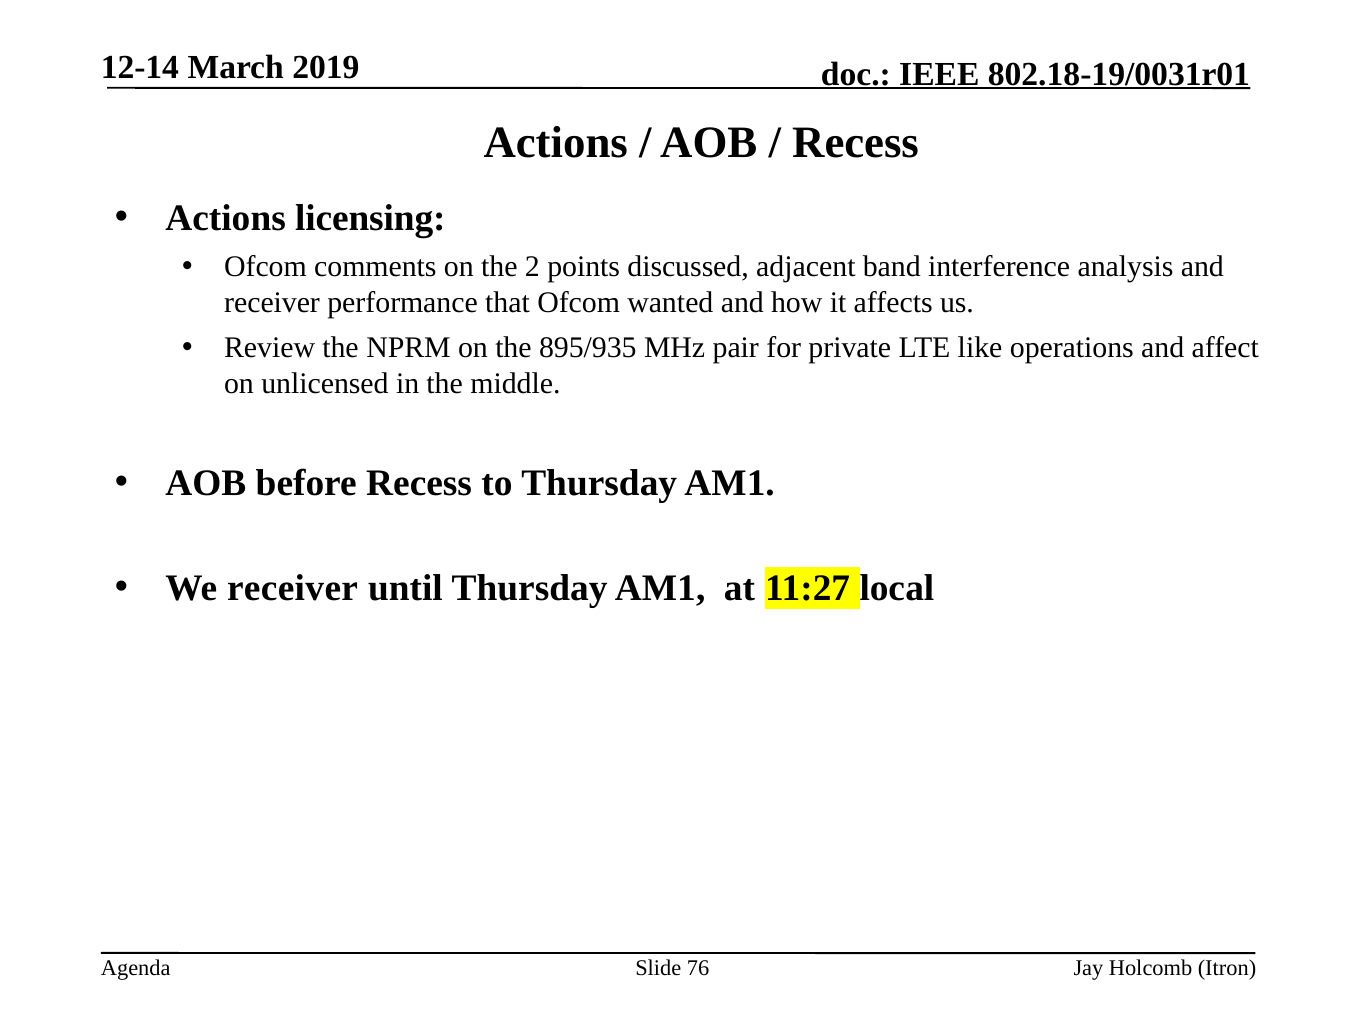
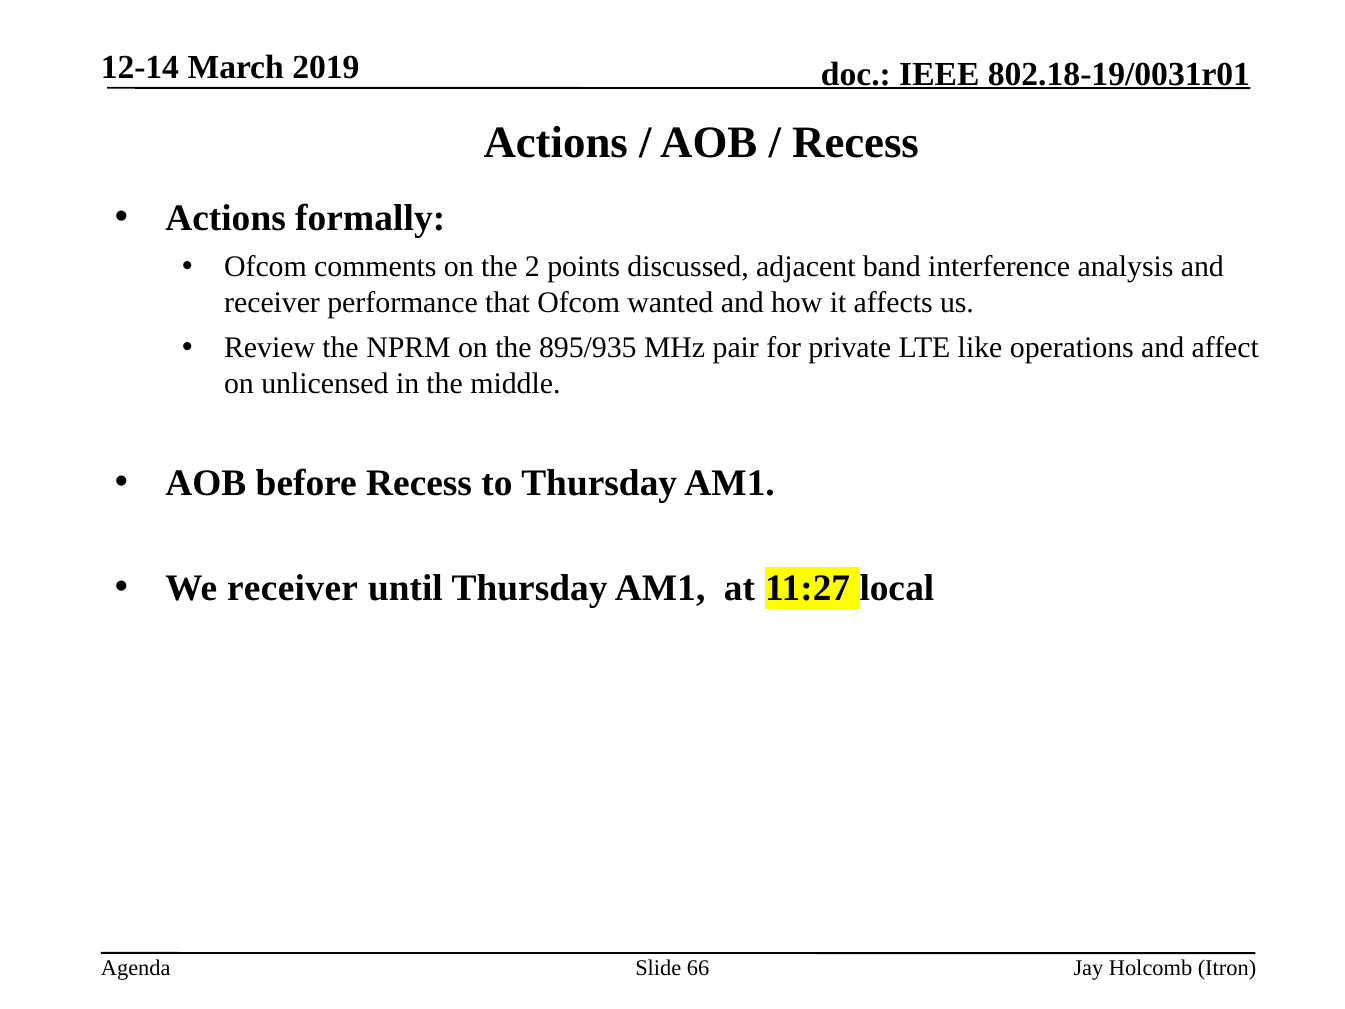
licensing: licensing -> formally
76: 76 -> 66
